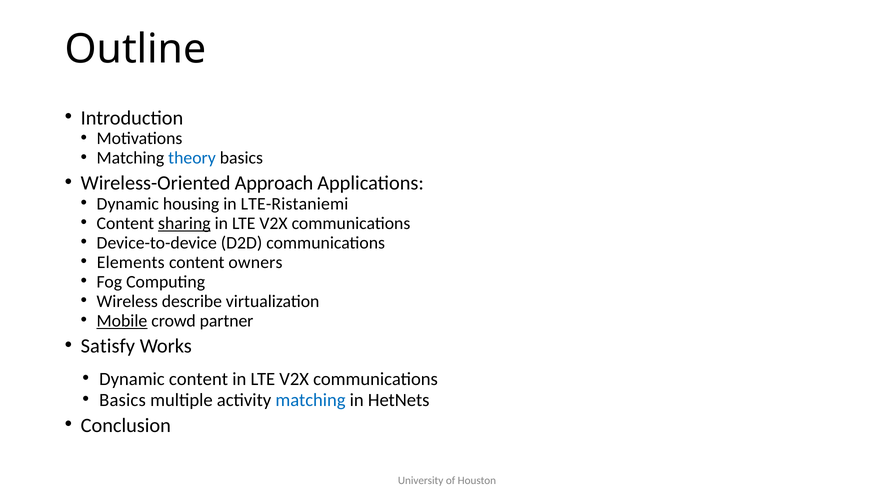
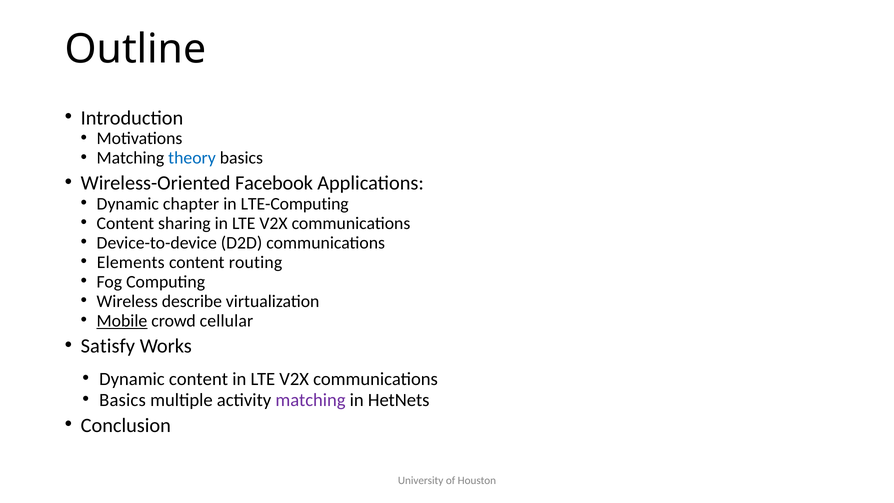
Approach: Approach -> Facebook
housing: housing -> chapter
LTE-Ristaniemi: LTE-Ristaniemi -> LTE-Computing
sharing underline: present -> none
owners: owners -> routing
partner: partner -> cellular
matching at (310, 400) colour: blue -> purple
